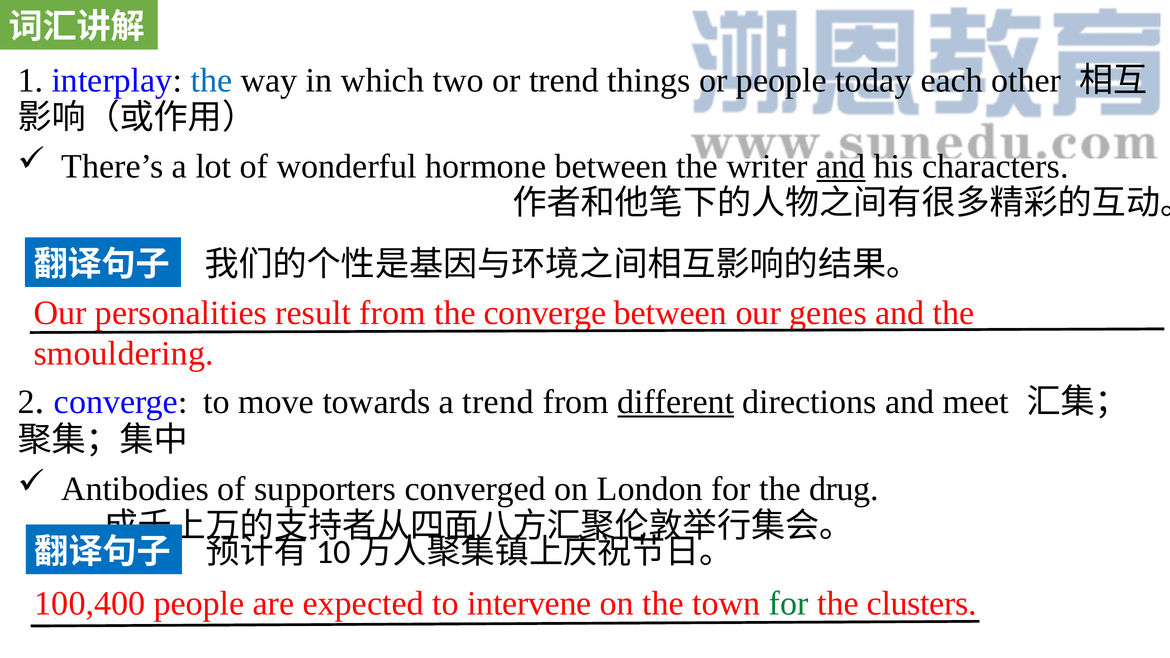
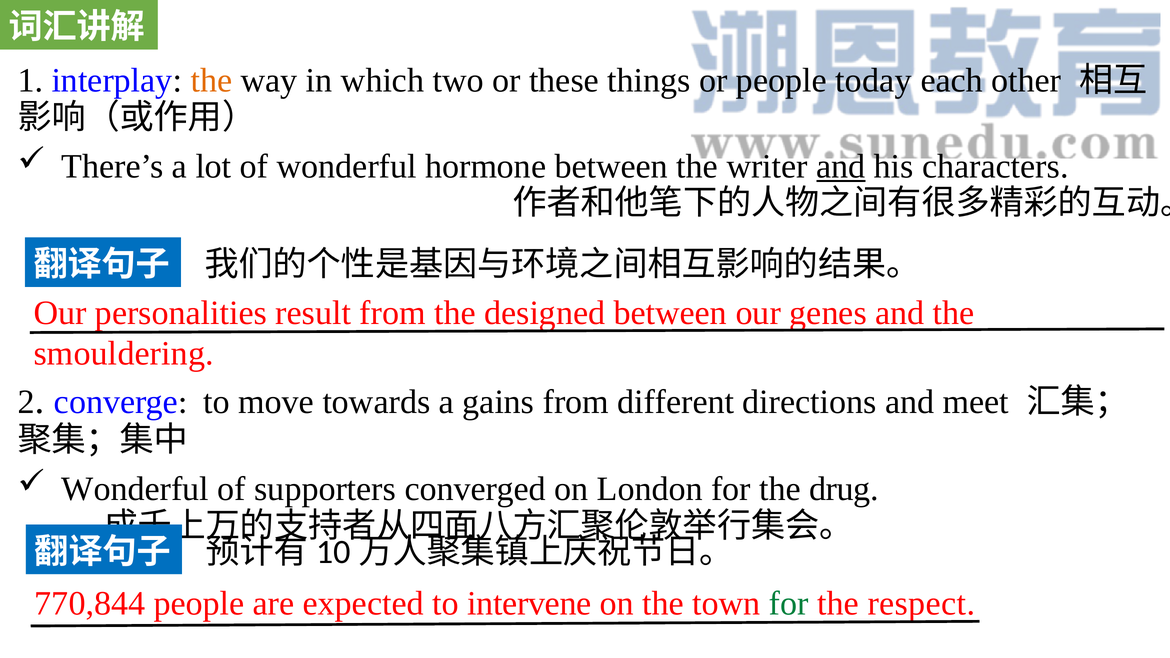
the at (211, 80) colour: blue -> orange
or trend: trend -> these
the converge: converge -> designed
a trend: trend -> gains
different underline: present -> none
Antibodies at (135, 489): Antibodies -> Wonderful
100,400: 100,400 -> 770,844
clusters: clusters -> respect
